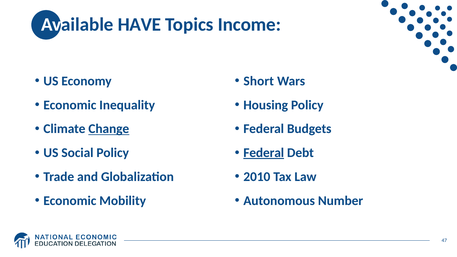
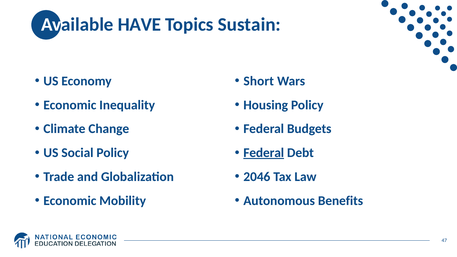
Income: Income -> Sustain
Change underline: present -> none
2010: 2010 -> 2046
Number: Number -> Benefits
